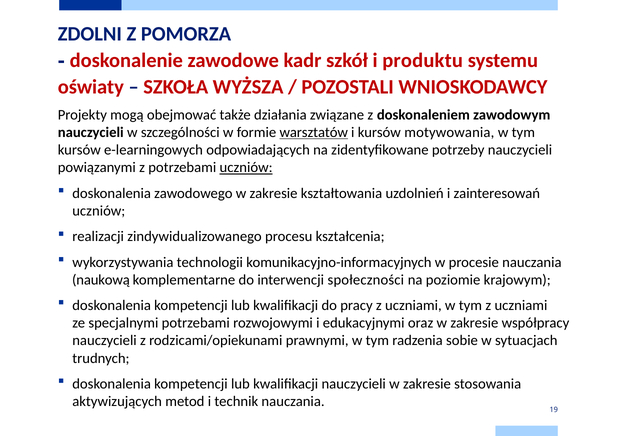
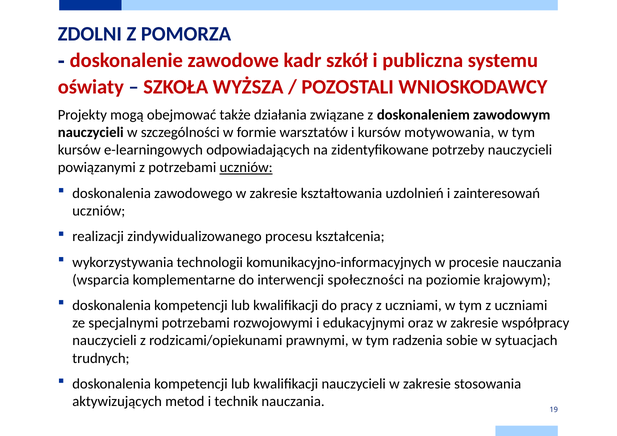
produktu: produktu -> publiczna
warsztatów underline: present -> none
naukową: naukową -> wsparcia
